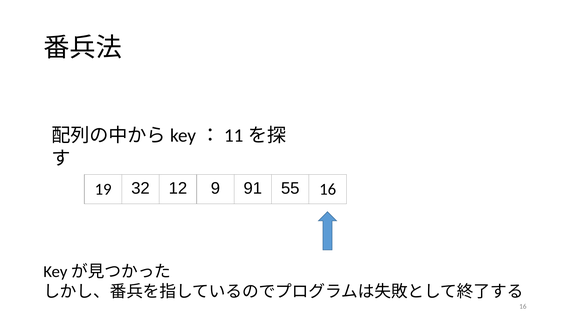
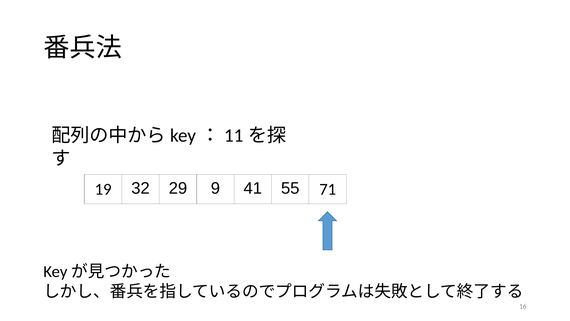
12: 12 -> 29
91: 91 -> 41
55 16: 16 -> 71
